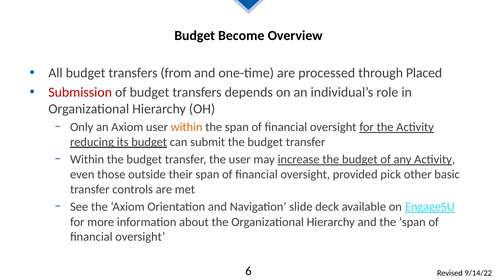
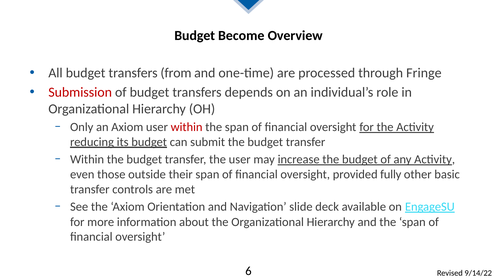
Placed: Placed -> Fringe
within at (187, 127) colour: orange -> red
pick: pick -> fully
